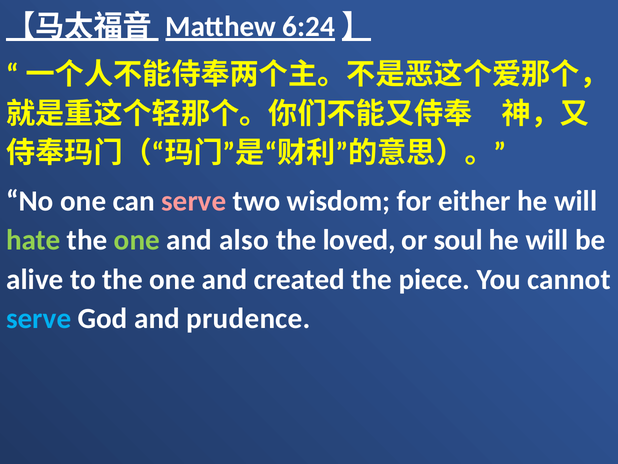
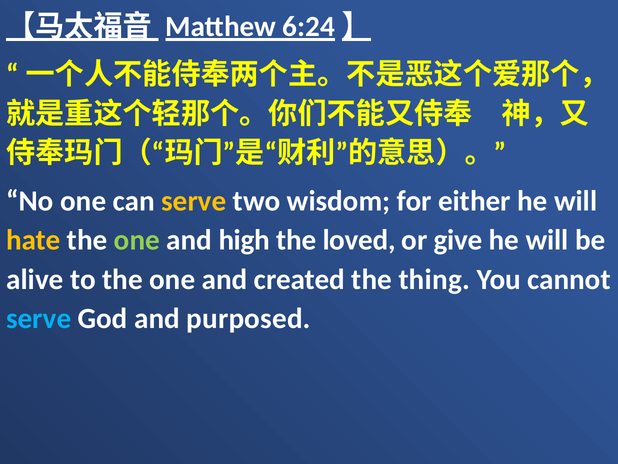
serve at (194, 201) colour: pink -> yellow
hate colour: light green -> yellow
also: also -> high
soul: soul -> give
piece: piece -> thing
prudence: prudence -> purposed
